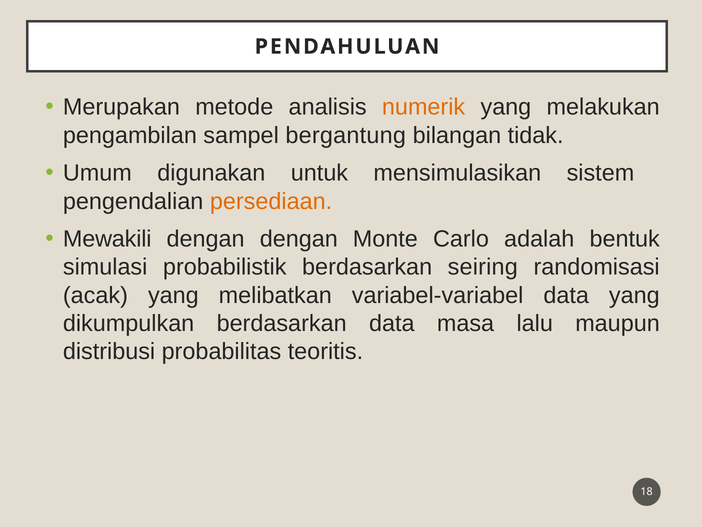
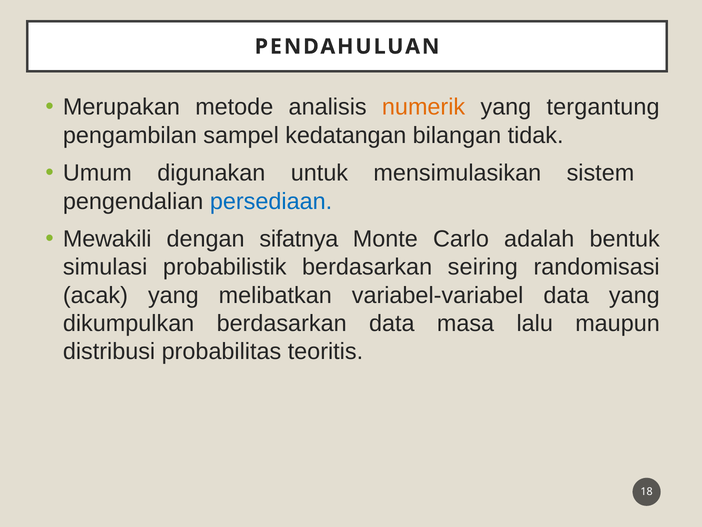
melakukan: melakukan -> tergantung
bergantung: bergantung -> kedatangan
persediaan colour: orange -> blue
dengan dengan: dengan -> sifatnya
